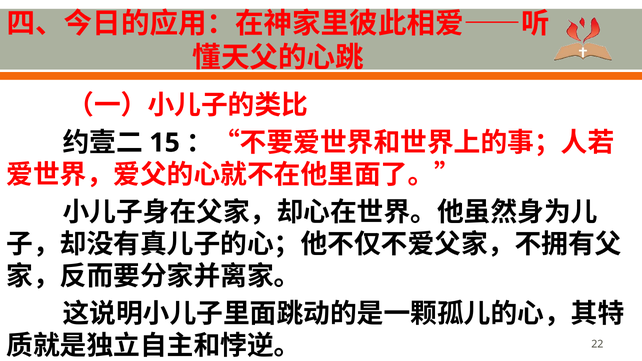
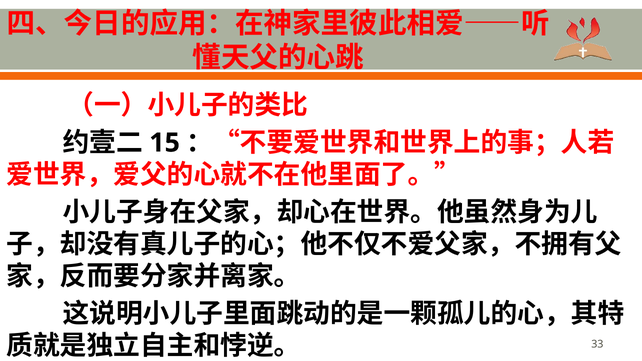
22: 22 -> 33
